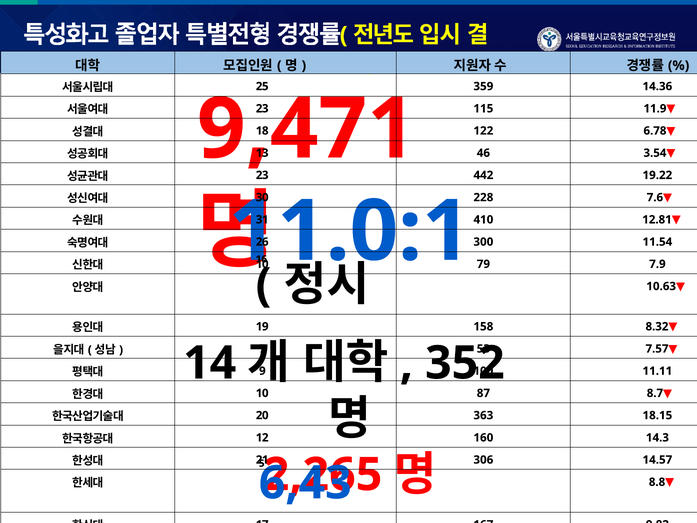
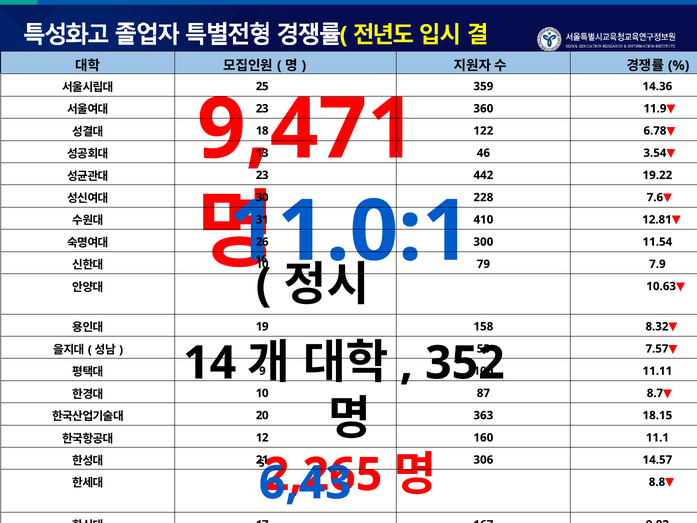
115: 115 -> 360
14.3: 14.3 -> 11.1
